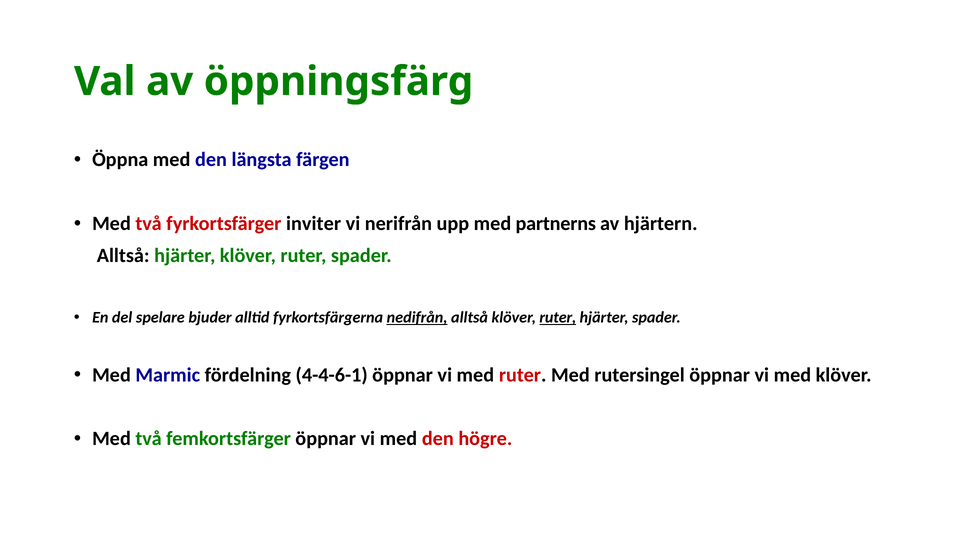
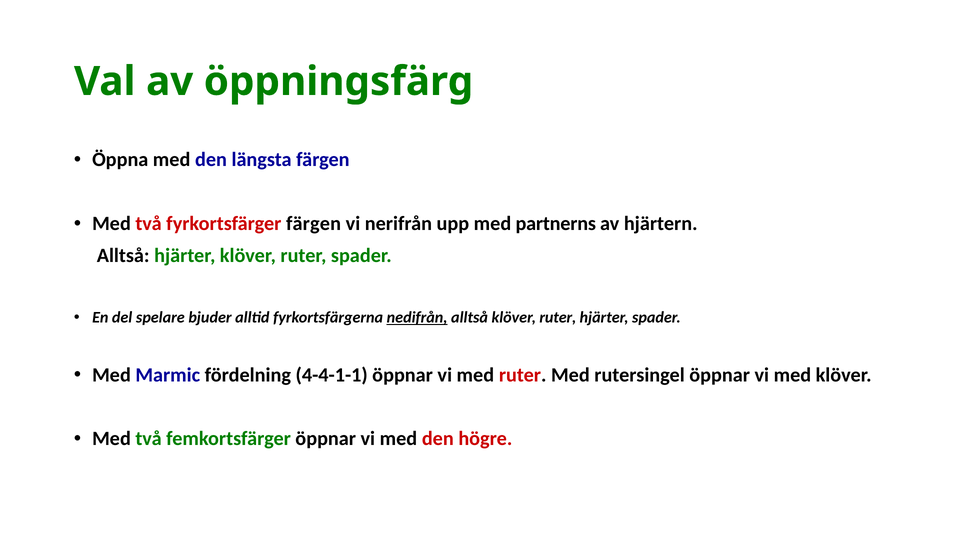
fyrkortsfärger inviter: inviter -> färgen
ruter at (558, 317) underline: present -> none
4-4-6-1: 4-4-6-1 -> 4-4-1-1
